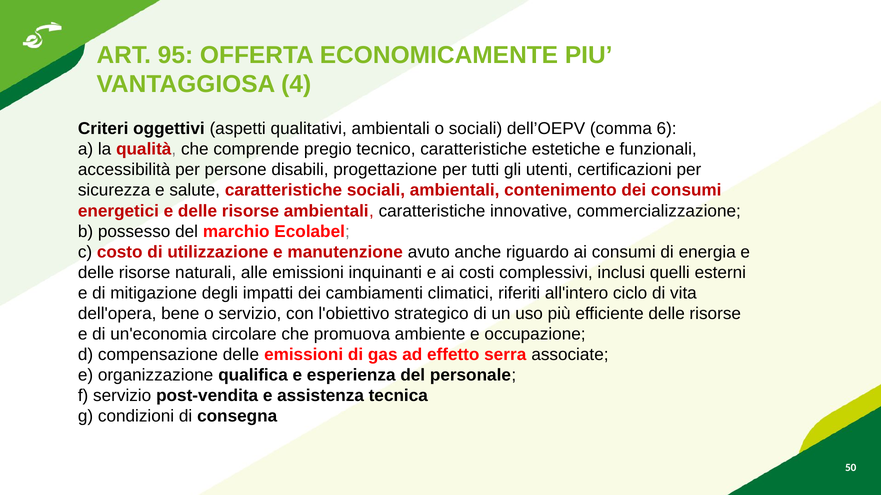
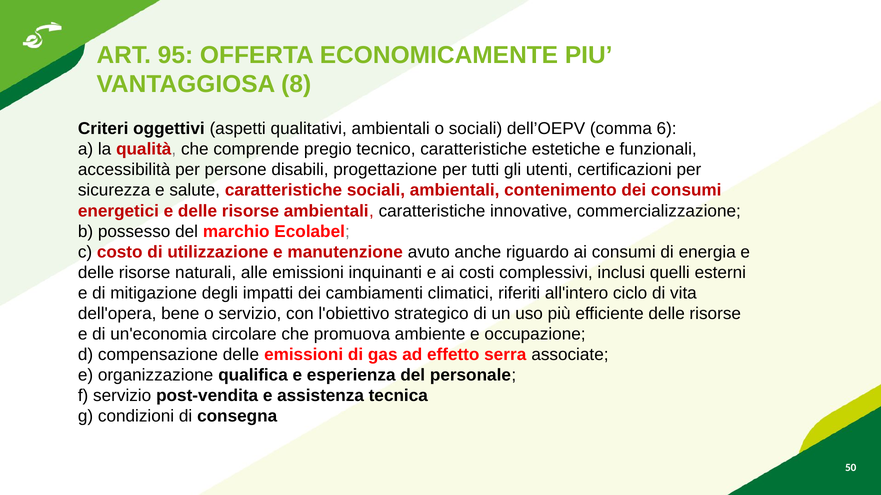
4: 4 -> 8
